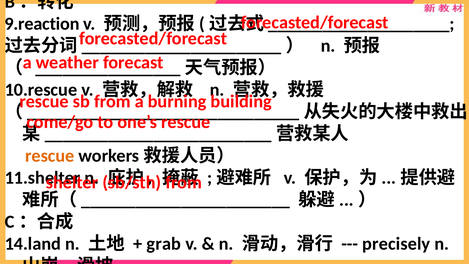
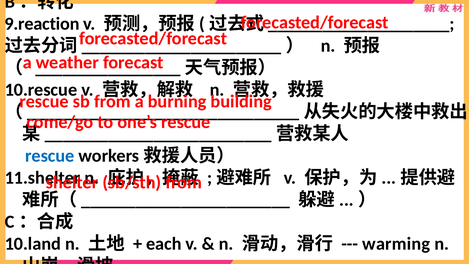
rescue at (50, 156) colour: orange -> blue
14.land: 14.land -> 10.land
grab: grab -> each
precisely: precisely -> warming
